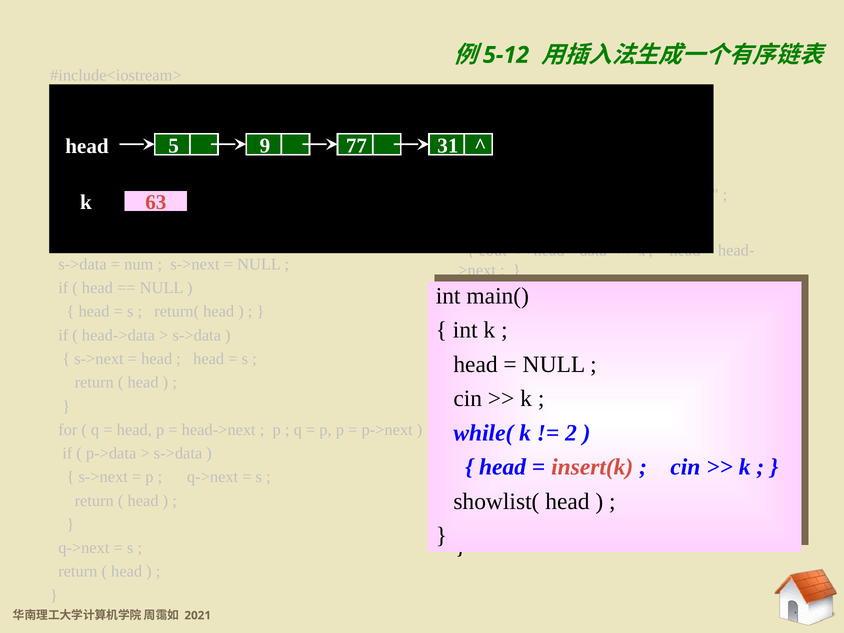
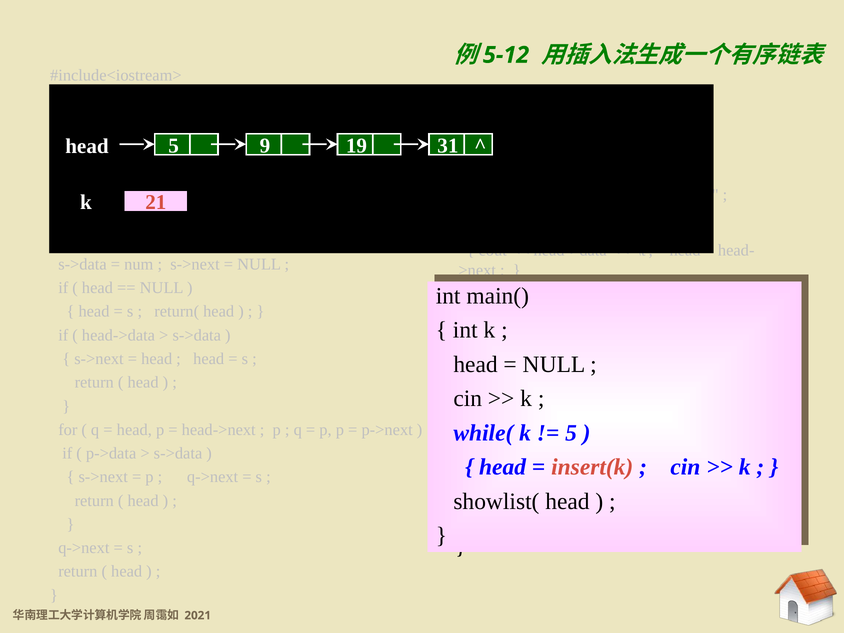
77: 77 -> 19
63: 63 -> 21
2 at (571, 433): 2 -> 5
